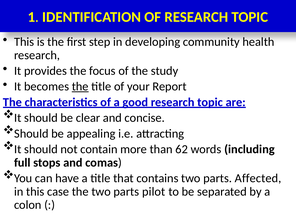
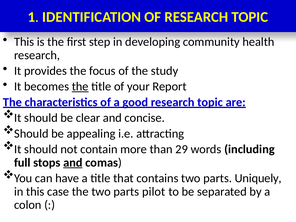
62: 62 -> 29
and at (73, 163) underline: none -> present
Affected: Affected -> Uniquely
